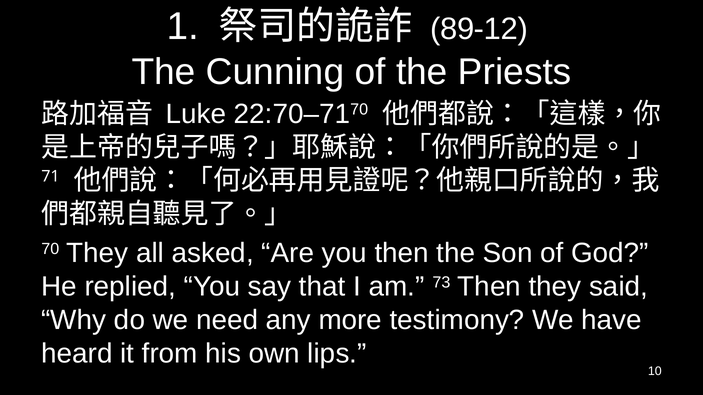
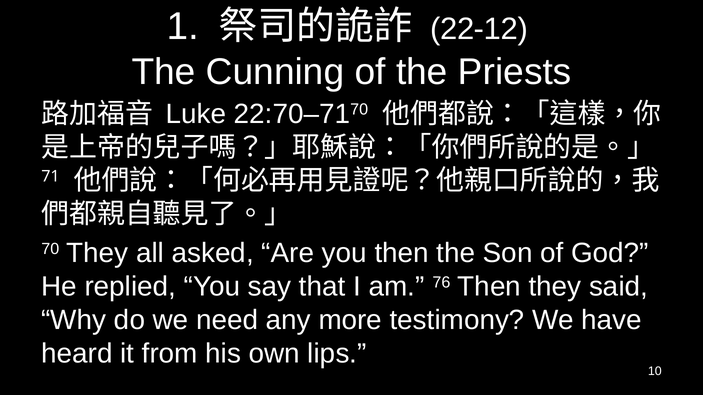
89-12: 89-12 -> 22-12
73: 73 -> 76
